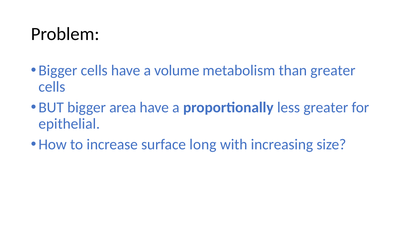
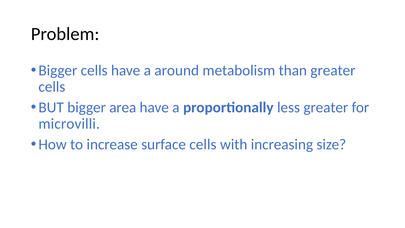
volume: volume -> around
epithelial: epithelial -> microvilli
surface long: long -> cells
